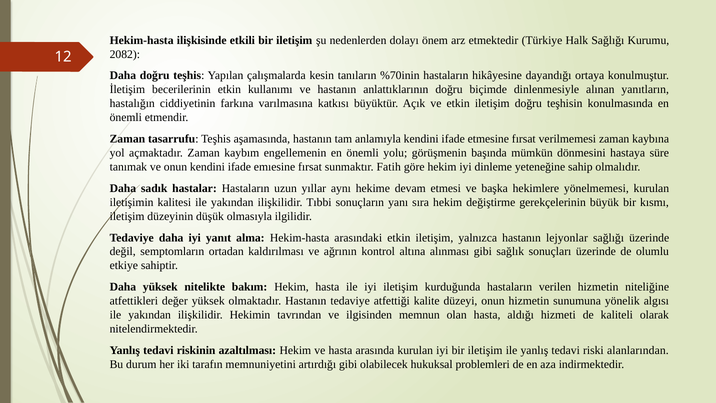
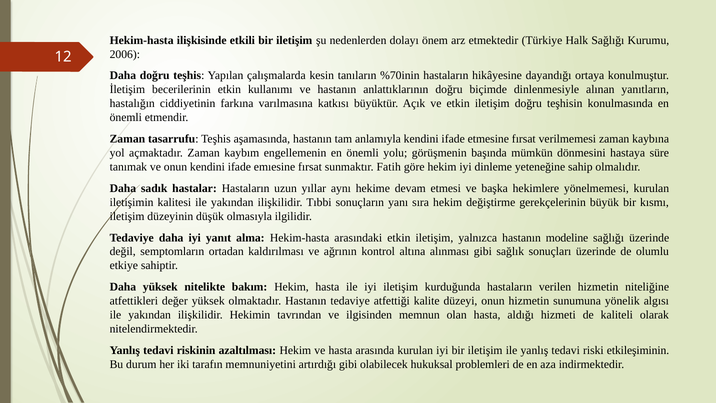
2082: 2082 -> 2006
lejyonlar: lejyonlar -> modeline
alanlarından: alanlarından -> etkileşiminin
